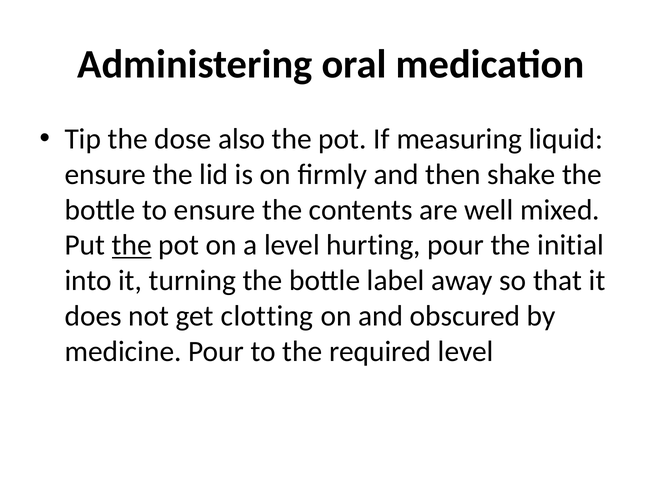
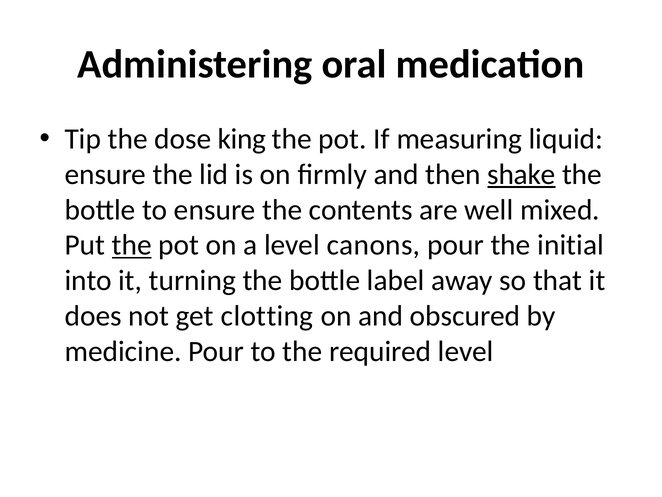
also: also -> king
shake underline: none -> present
hurting: hurting -> canons
